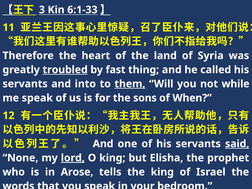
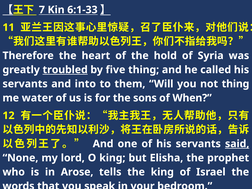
3: 3 -> 7
land: land -> hold
fast: fast -> five
them underline: present -> none
not while: while -> thing
me speak: speak -> water
lord underline: present -> none
